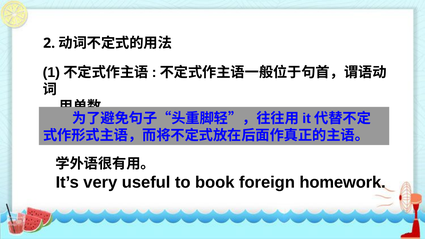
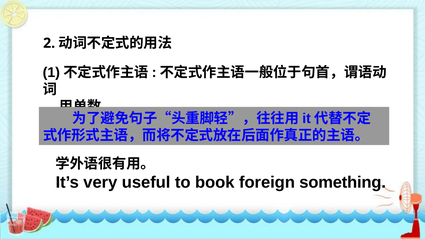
homework: homework -> something
